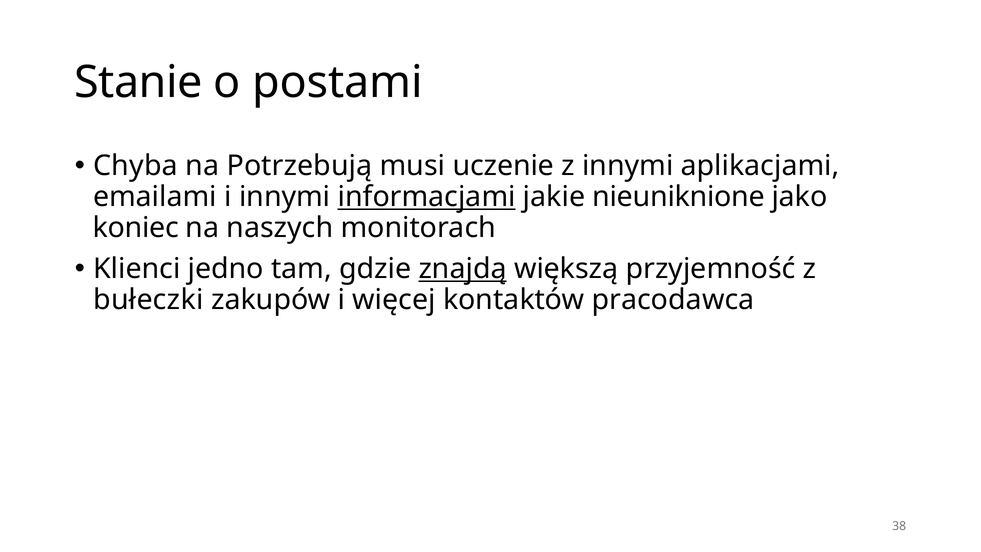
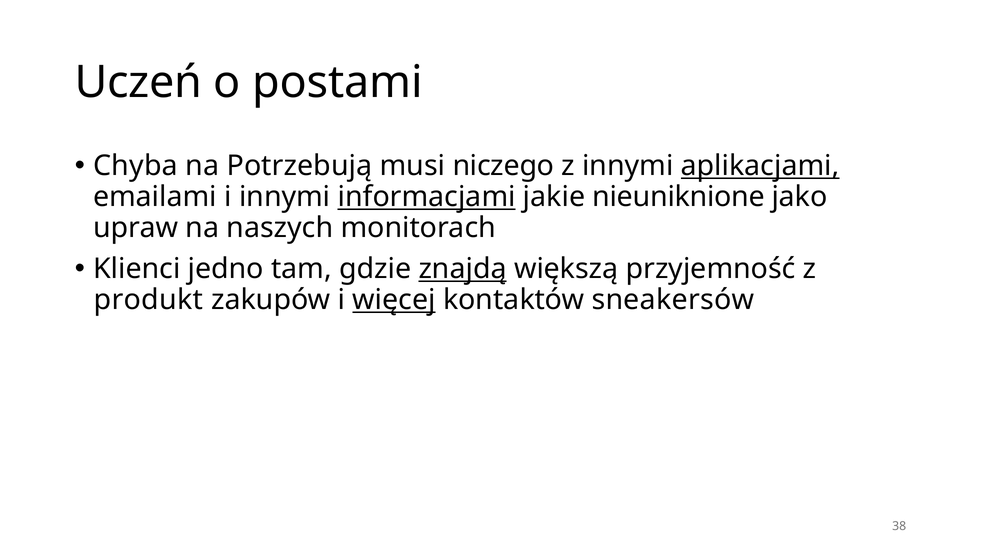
Stanie: Stanie -> Uczeń
uczenie: uczenie -> niczego
aplikacjami underline: none -> present
koniec: koniec -> upraw
bułeczki: bułeczki -> produkt
więcej underline: none -> present
pracodawca: pracodawca -> sneakersów
